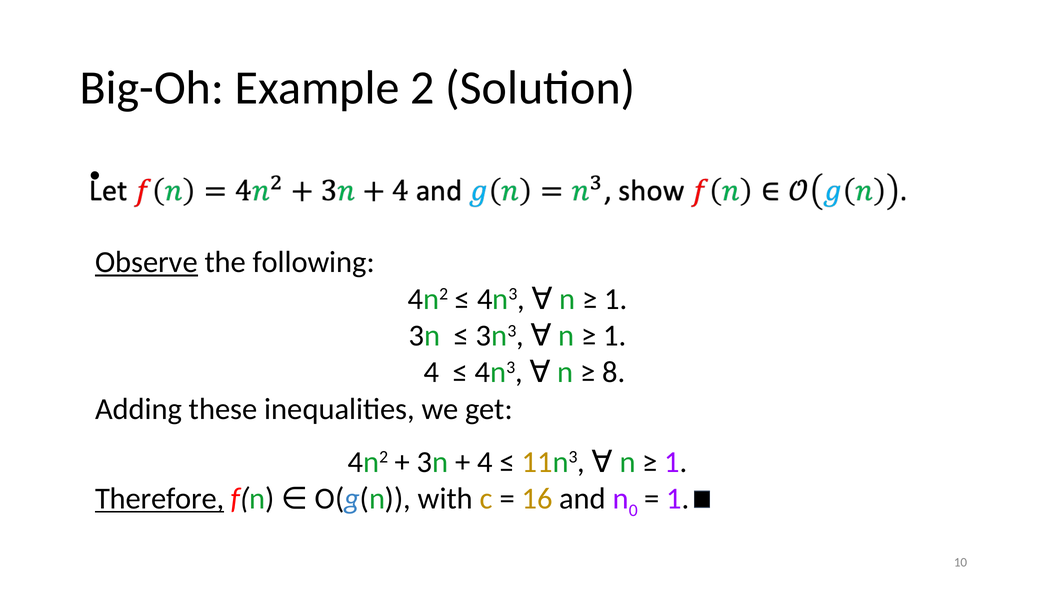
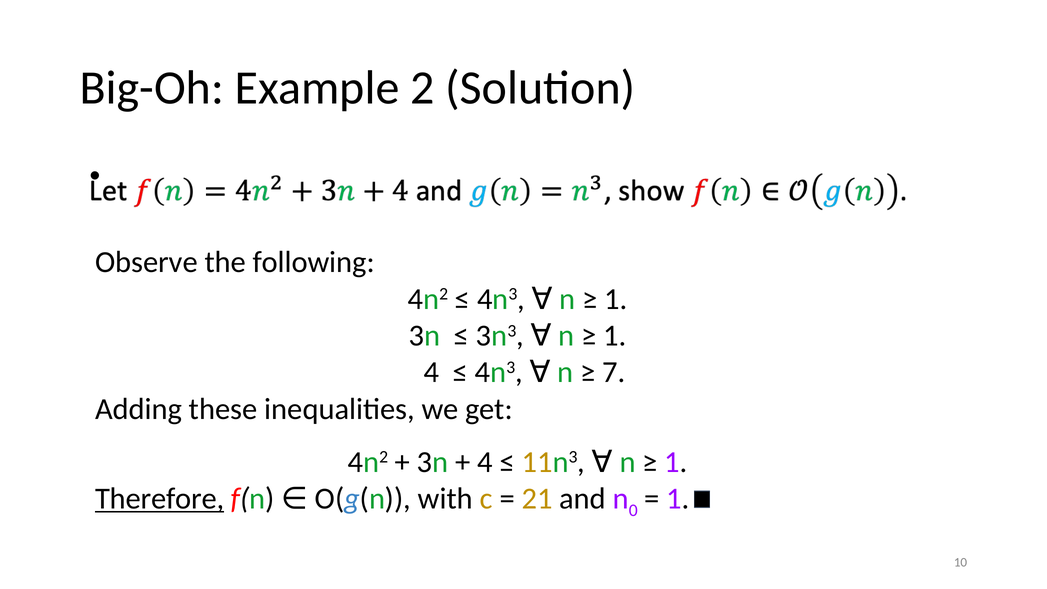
Observe underline: present -> none
8: 8 -> 7
16: 16 -> 21
